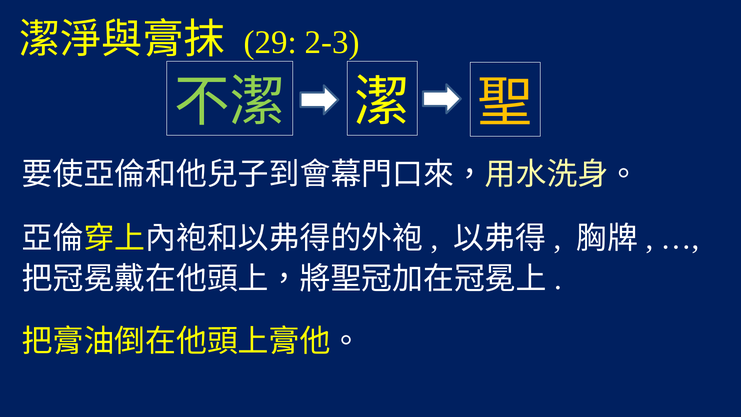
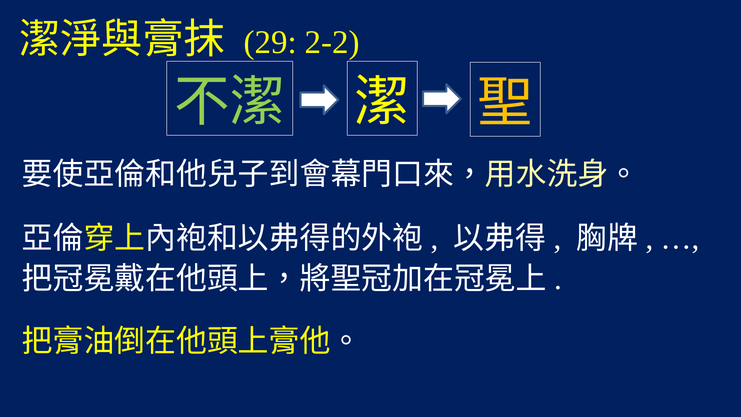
2-3: 2-3 -> 2-2
